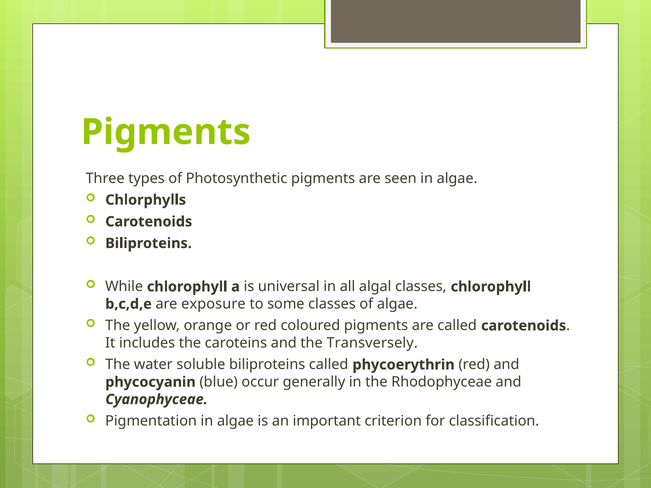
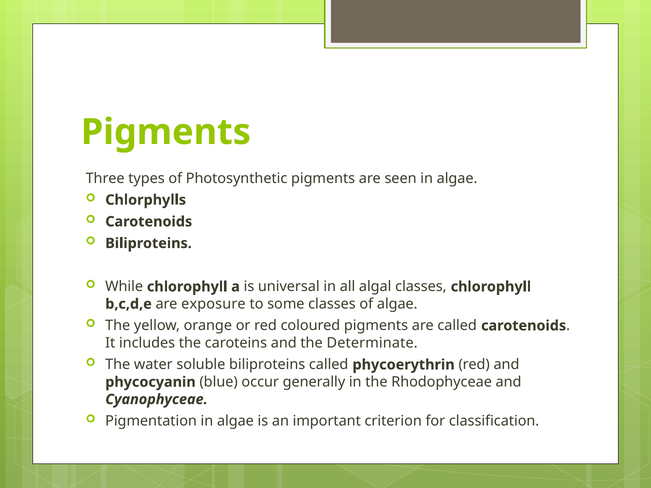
Transversely: Transversely -> Determinate
